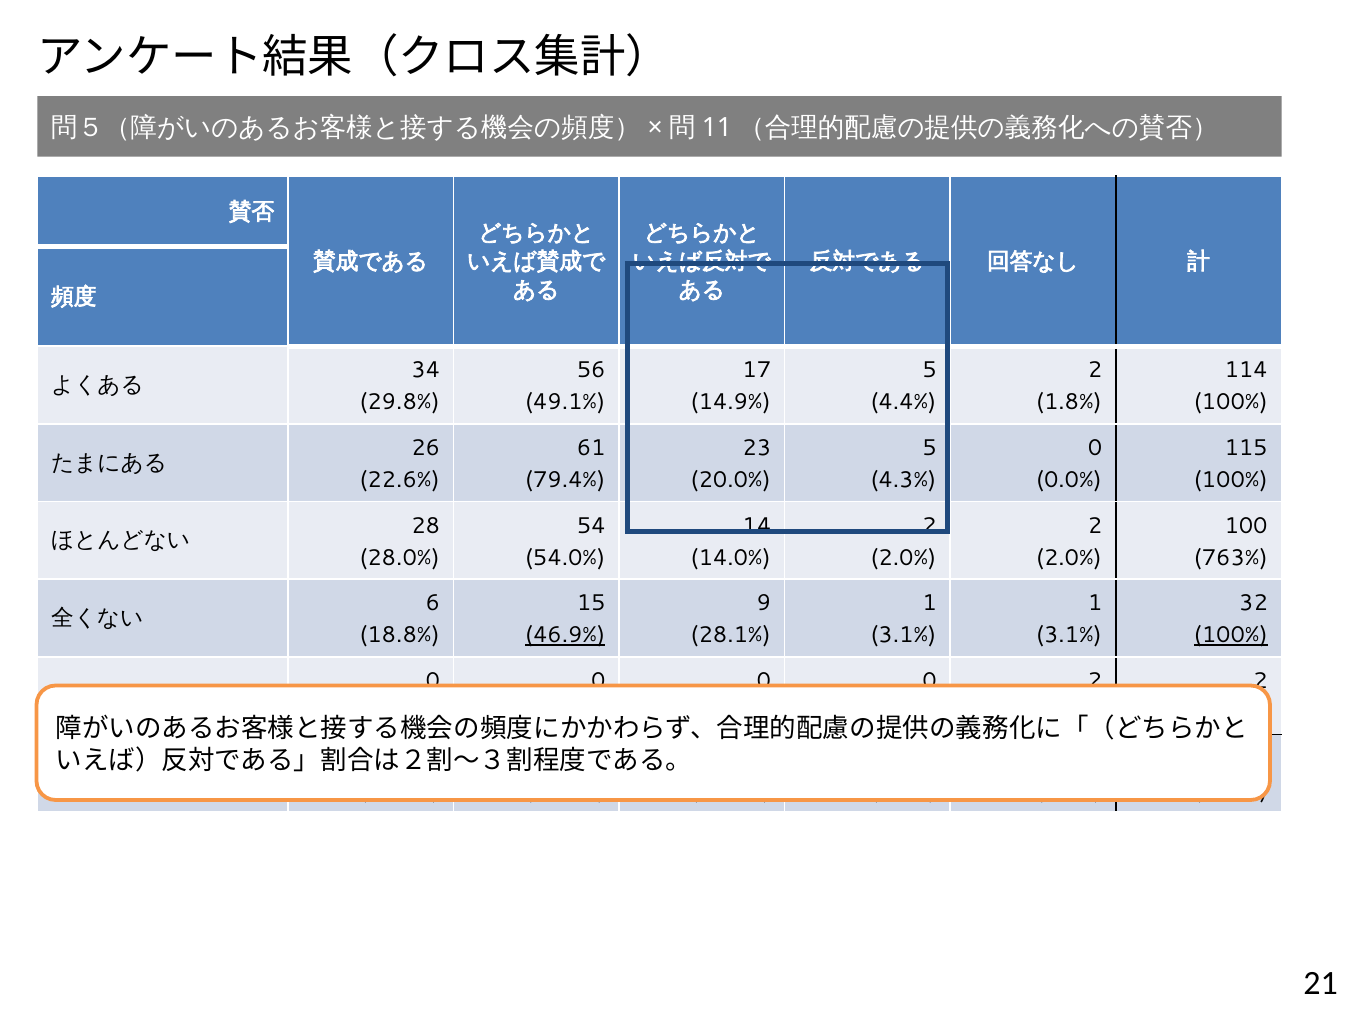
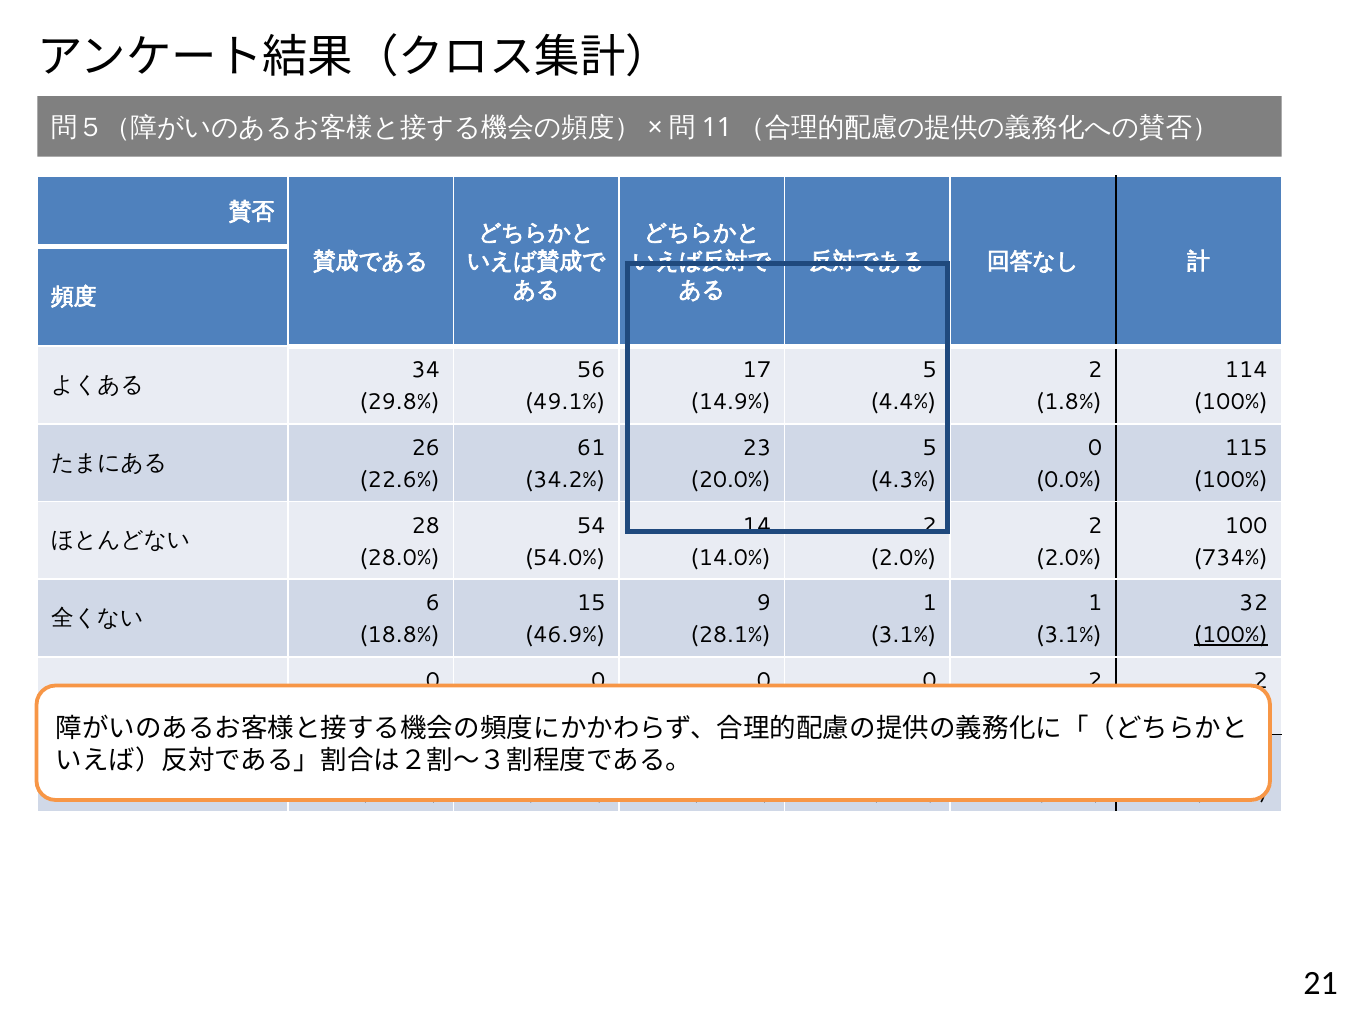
79.4%: 79.4% -> 34.2%
763%: 763% -> 734%
46.9% underline: present -> none
